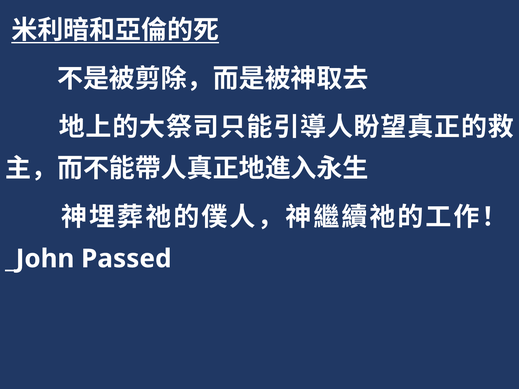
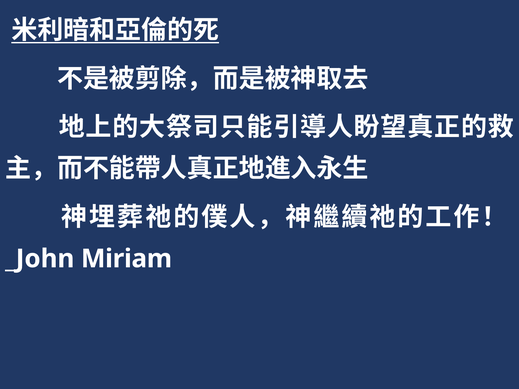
Passed: Passed -> Miriam
